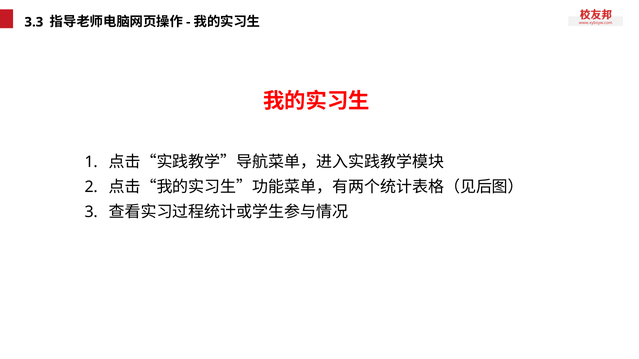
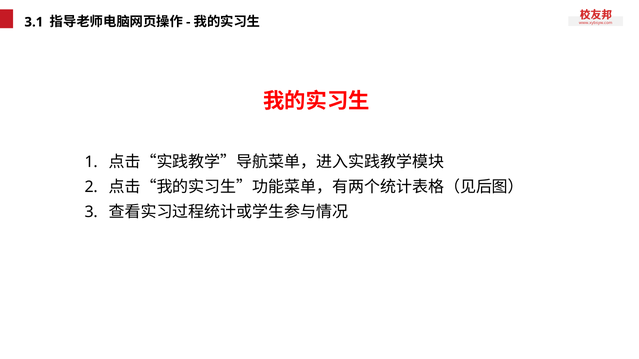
3.3: 3.3 -> 3.1
